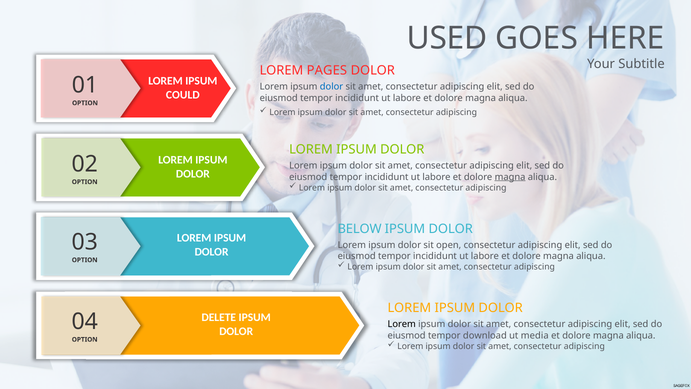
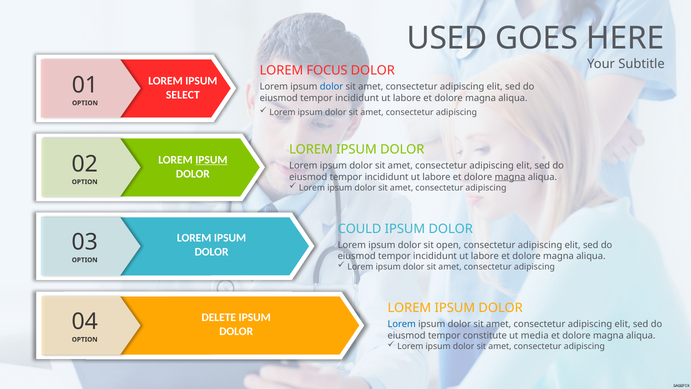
PAGES: PAGES -> FOCUS
COULD: COULD -> SELECT
IPSUM at (211, 160) underline: none -> present
BELOW: BELOW -> COULD
Lorem at (402, 324) colour: black -> blue
download: download -> constitute
